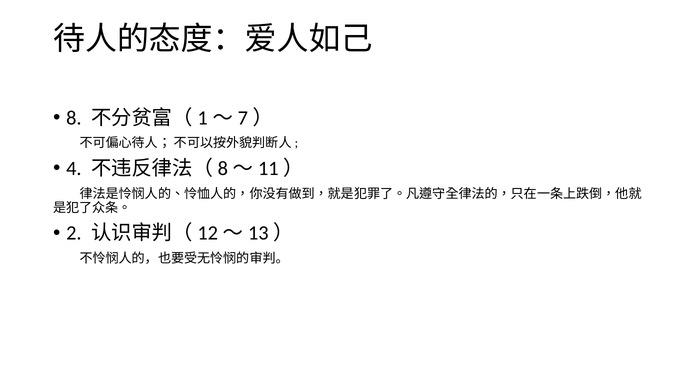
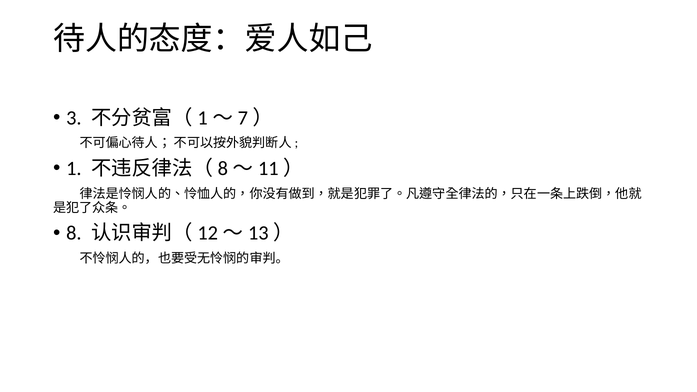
8: 8 -> 3
4: 4 -> 1
2: 2 -> 8
